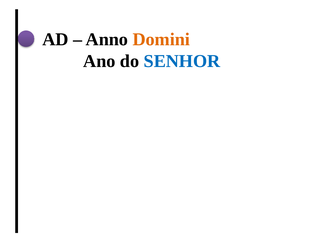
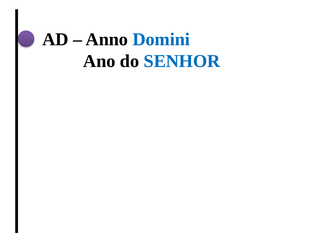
Domini colour: orange -> blue
